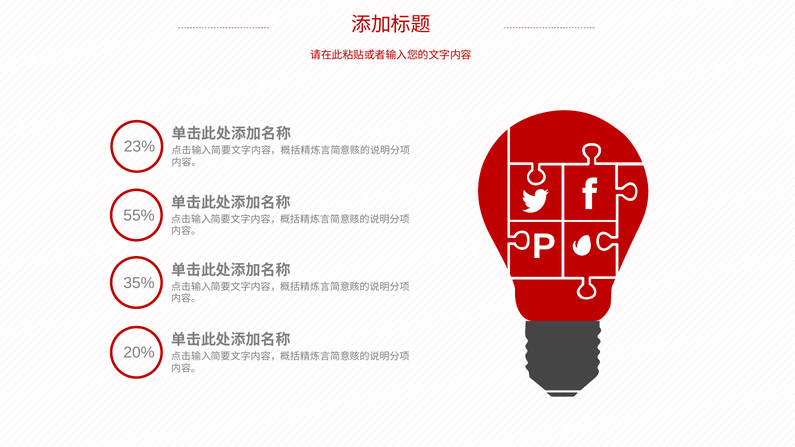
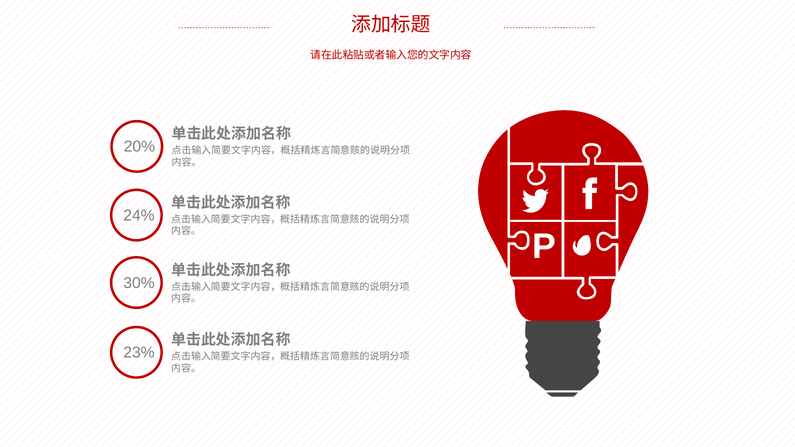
23%: 23% -> 20%
55%: 55% -> 24%
35%: 35% -> 30%
20%: 20% -> 23%
